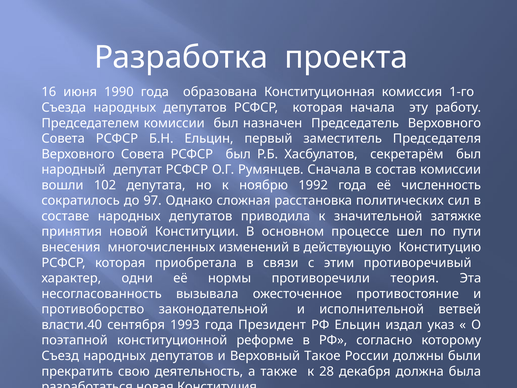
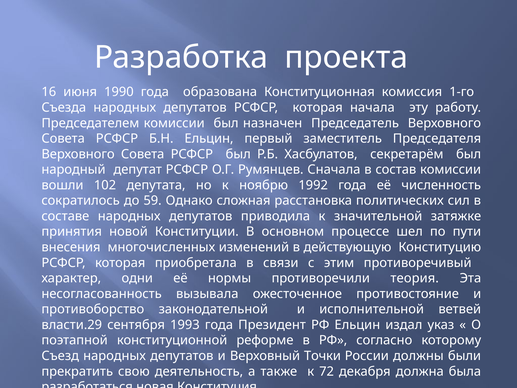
97: 97 -> 59
власти.40: власти.40 -> власти.29
Такое: Такое -> Точки
28: 28 -> 72
